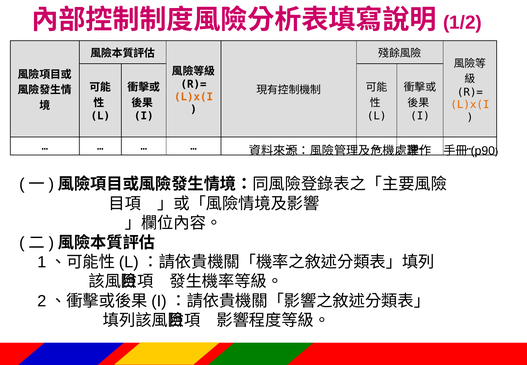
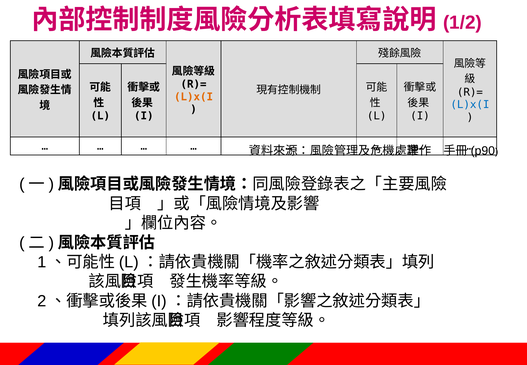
L)x(I at (470, 105) colour: orange -> blue
